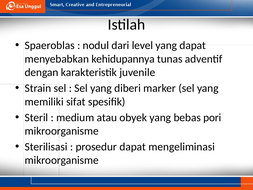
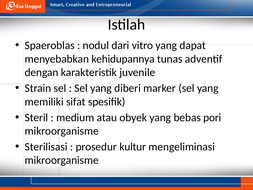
level: level -> vitro
prosedur dapat: dapat -> kultur
